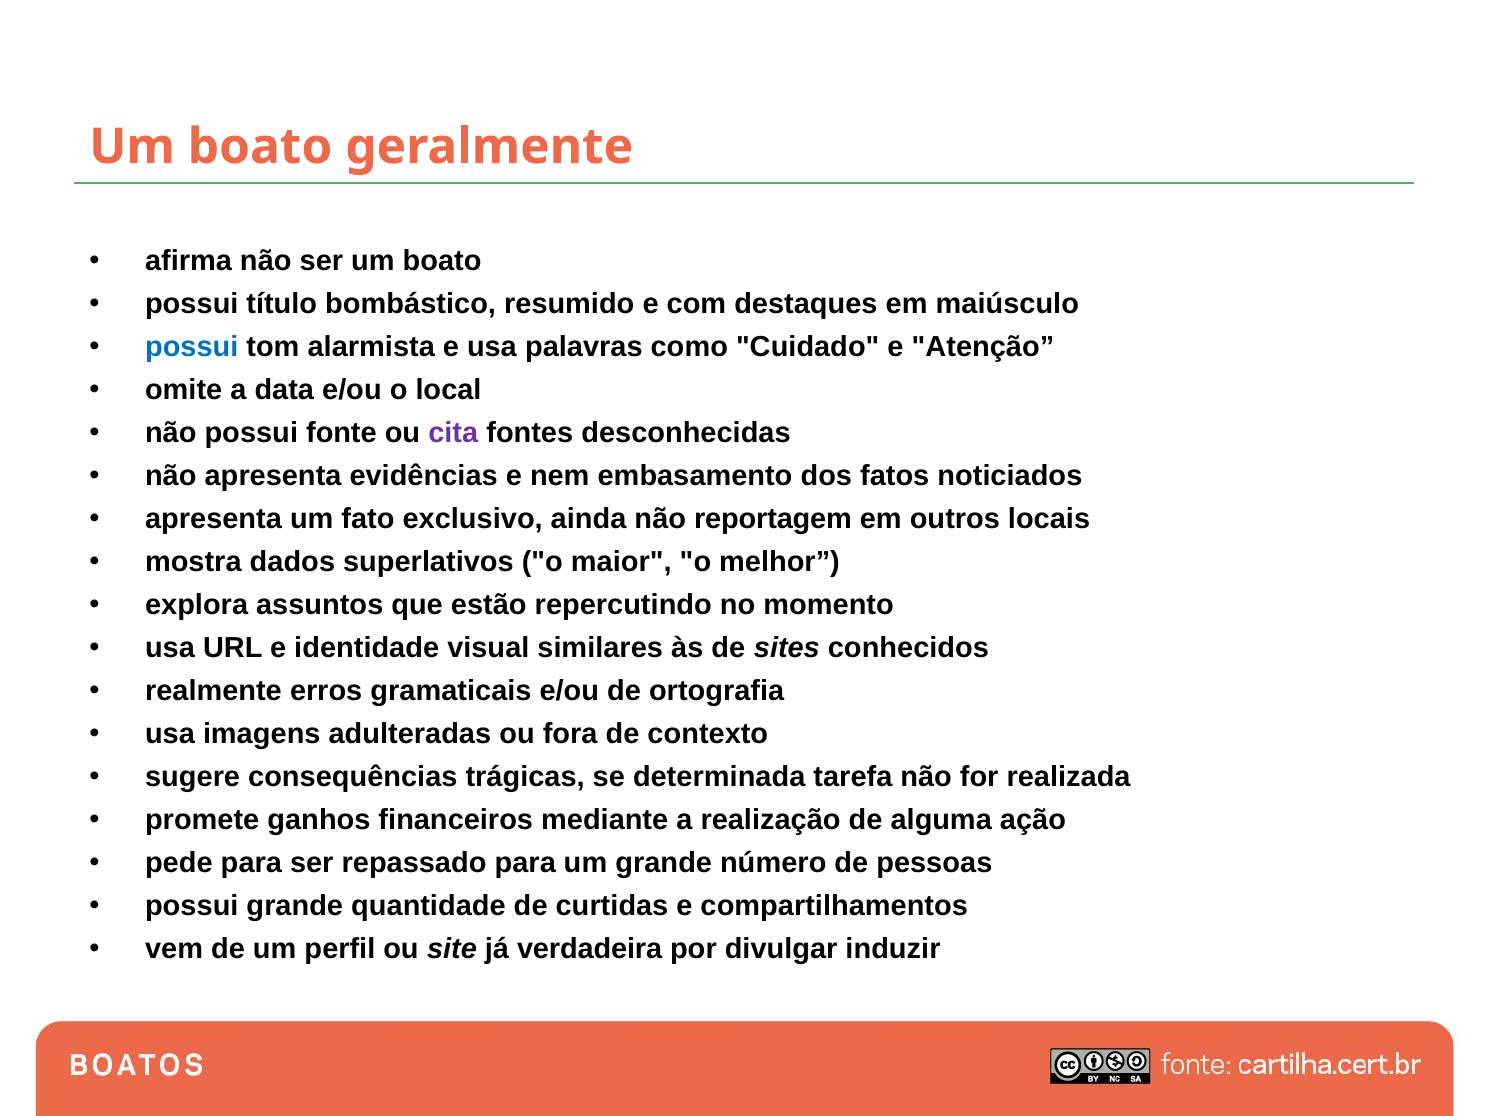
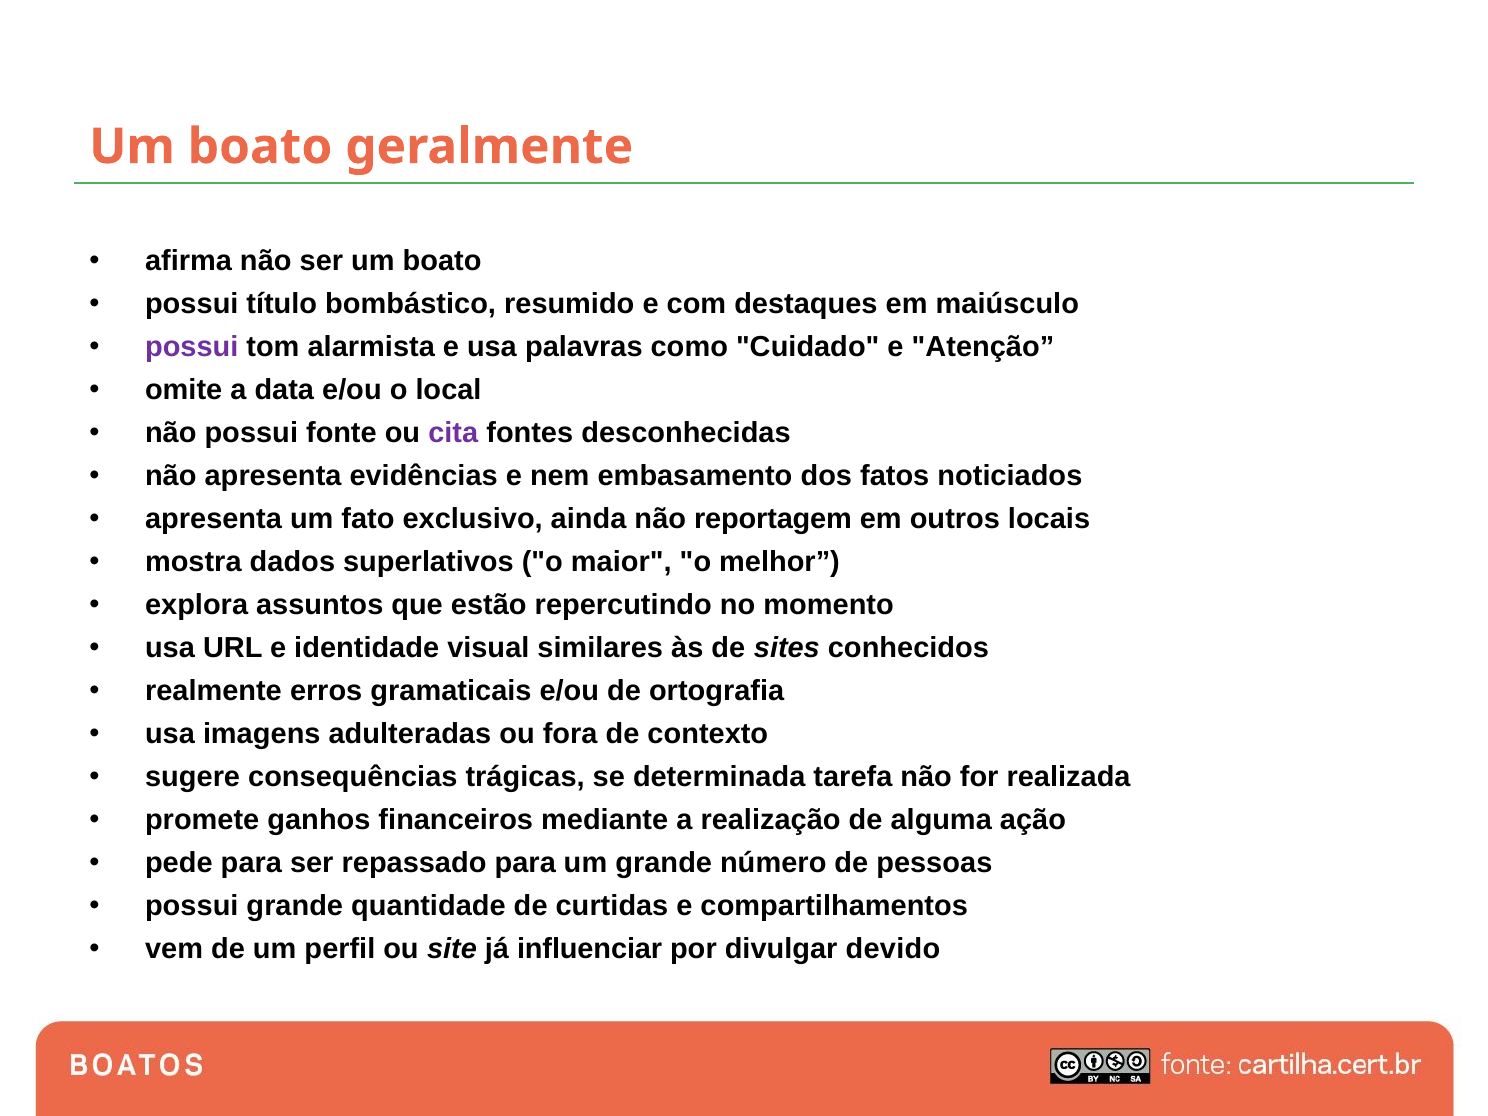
possui at (192, 347) colour: blue -> purple
verdadeira: verdadeira -> influenciar
induzir: induzir -> devido
